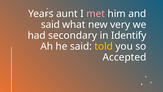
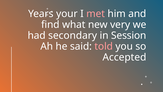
aunt: aunt -> your
said at (50, 25): said -> find
Identify: Identify -> Session
told colour: yellow -> pink
